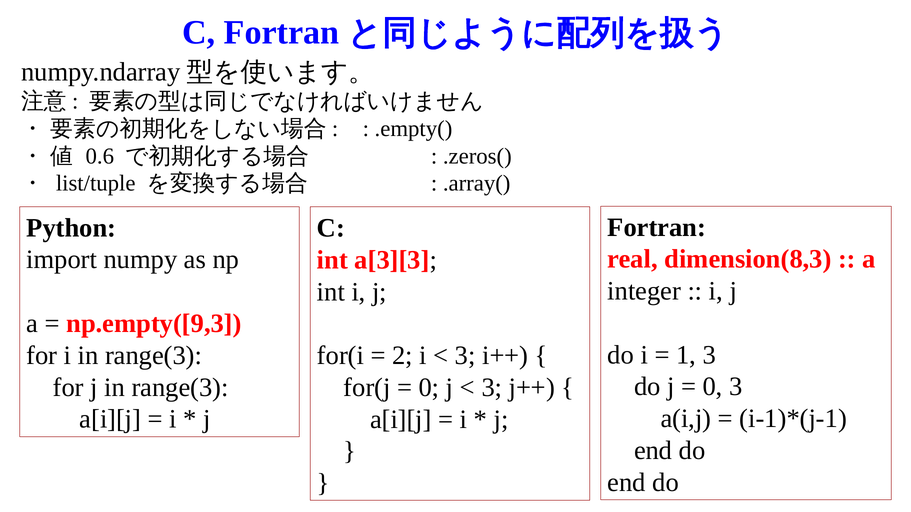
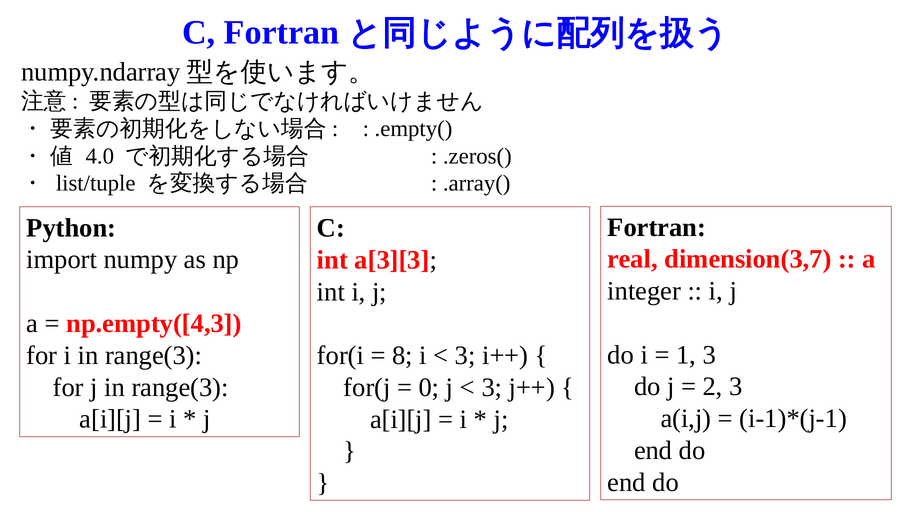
0.6: 0.6 -> 4.0
dimension(8,3: dimension(8,3 -> dimension(3,7
np.empty([9,3: np.empty([9,3 -> np.empty([4,3
2: 2 -> 8
0 at (713, 387): 0 -> 2
